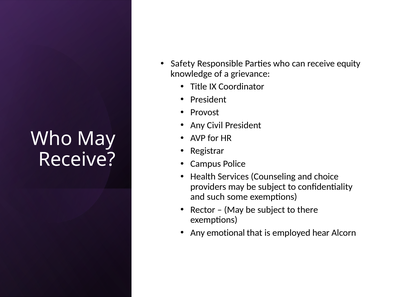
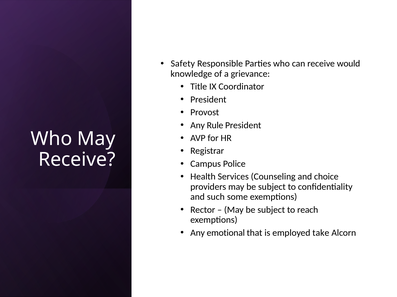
equity: equity -> would
Civil: Civil -> Rule
there: there -> reach
hear: hear -> take
